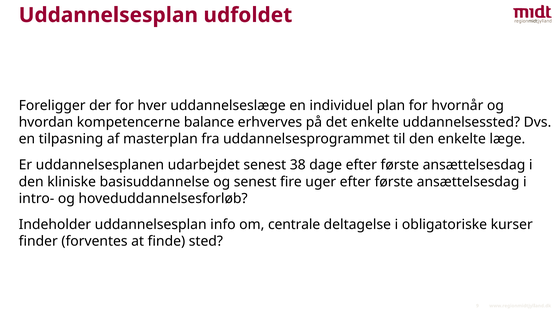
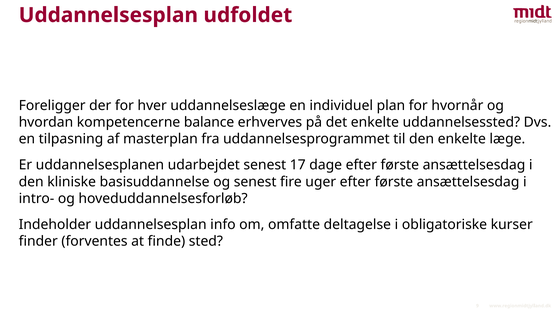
38: 38 -> 17
centrale: centrale -> omfatte
